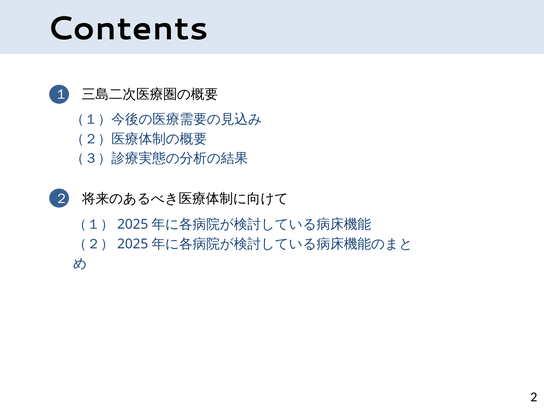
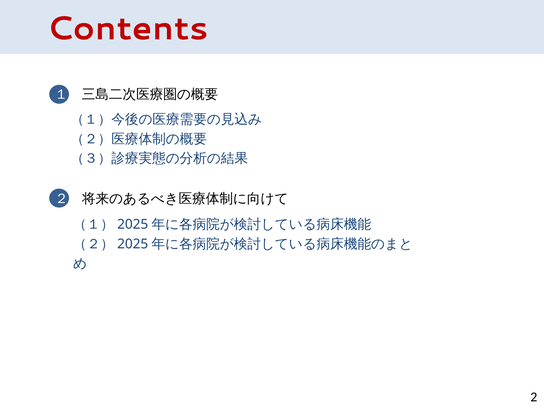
Contents colour: black -> red
